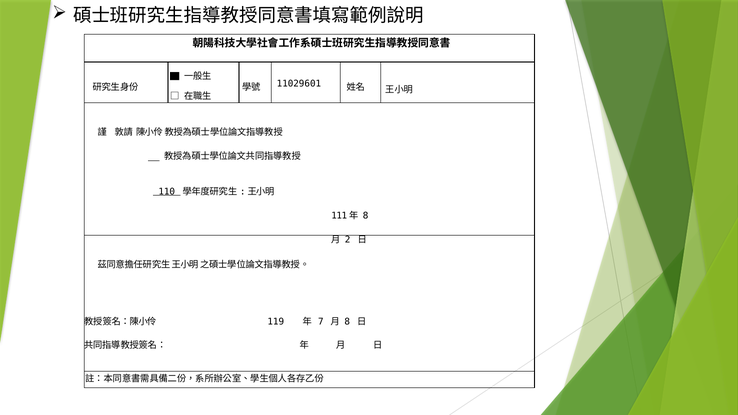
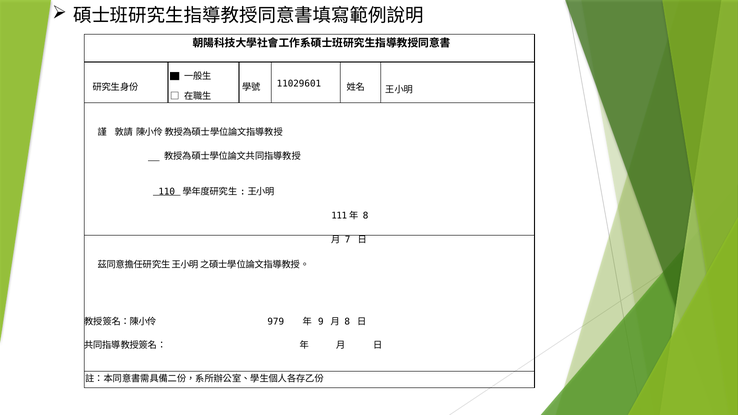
2: 2 -> 7
119: 119 -> 979
7: 7 -> 9
